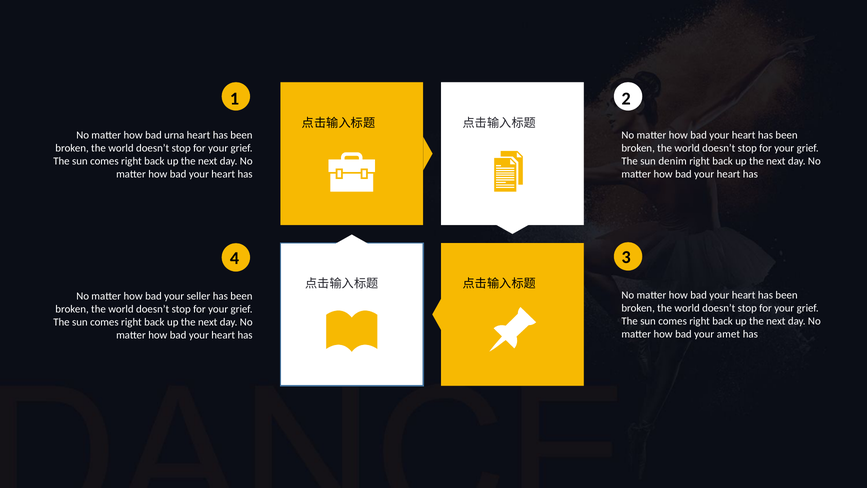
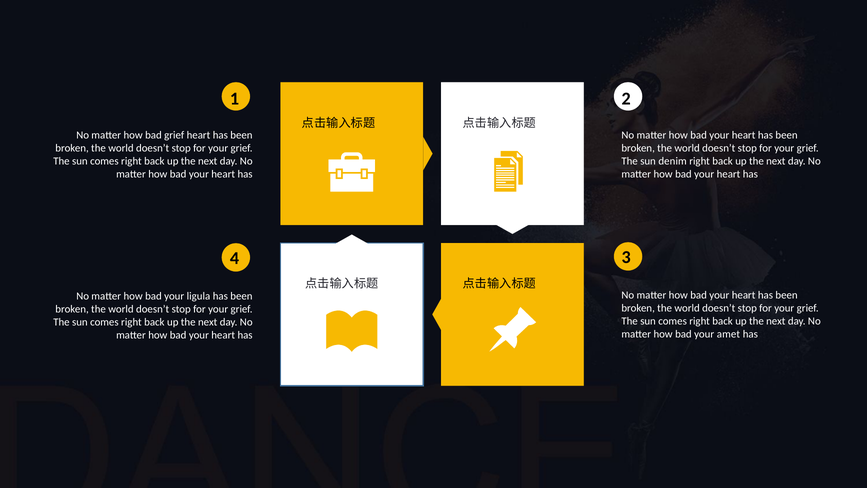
bad urna: urna -> grief
seller: seller -> ligula
